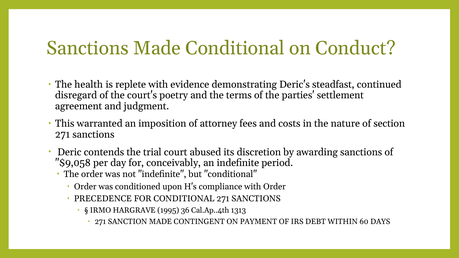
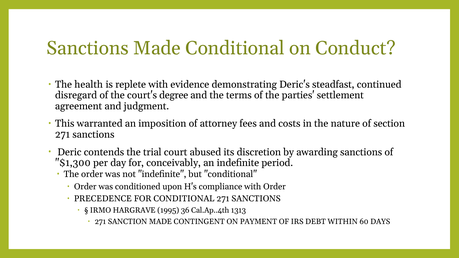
poetry: poetry -> degree
$9,058: $9,058 -> $1,300
